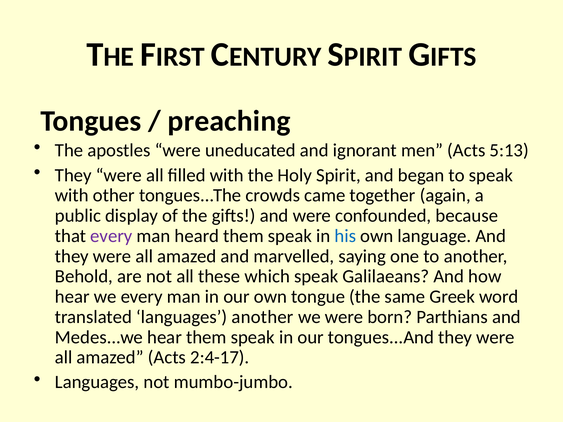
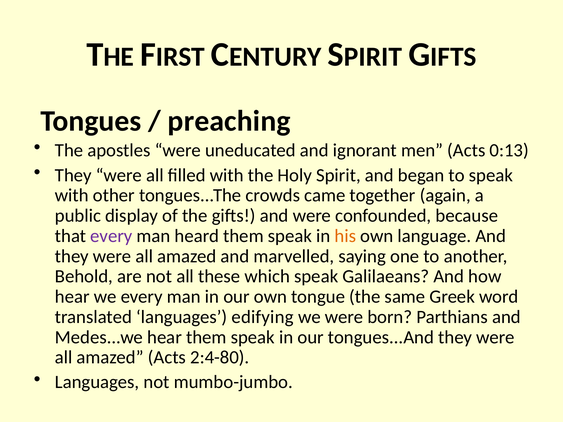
5:13: 5:13 -> 0:13
his colour: blue -> orange
languages another: another -> edifying
2:4-17: 2:4-17 -> 2:4-80
